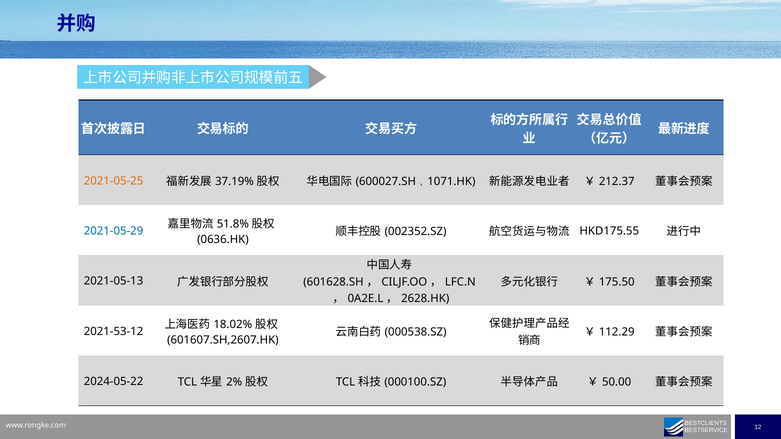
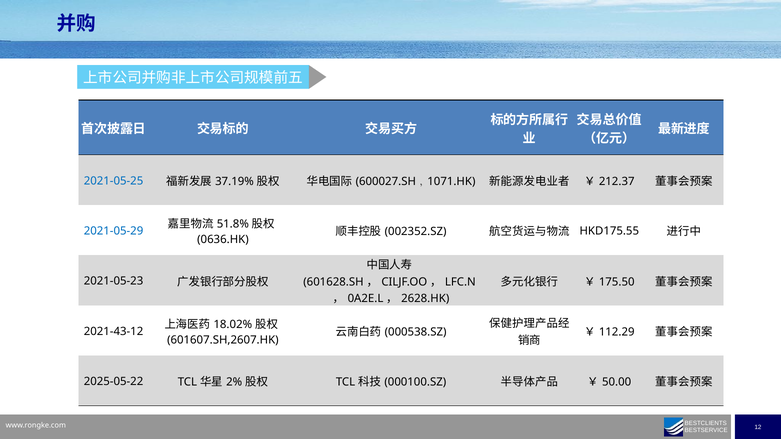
2021-05-25 colour: orange -> blue
2021-05-13: 2021-05-13 -> 2021-05-23
2021-53-12: 2021-53-12 -> 2021-43-12
2024-05-22: 2024-05-22 -> 2025-05-22
